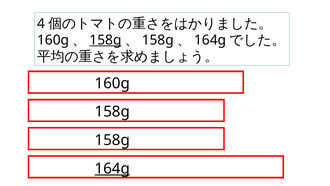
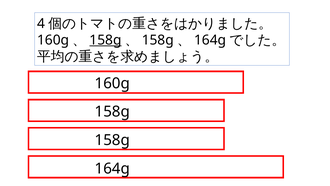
164g at (112, 168) underline: present -> none
